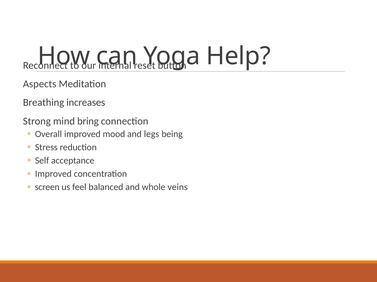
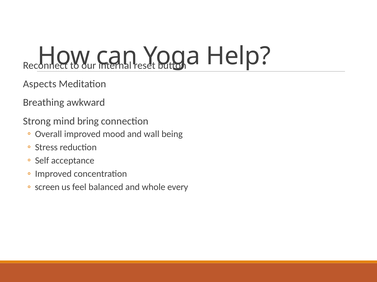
increases: increases -> awkward
legs: legs -> wall
veins: veins -> every
